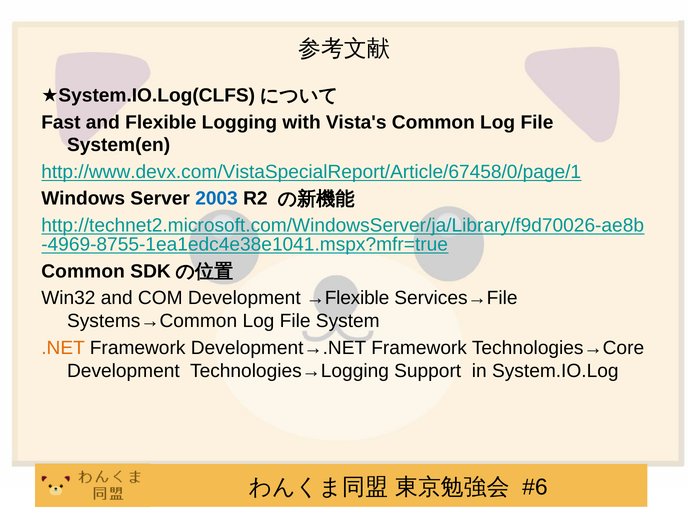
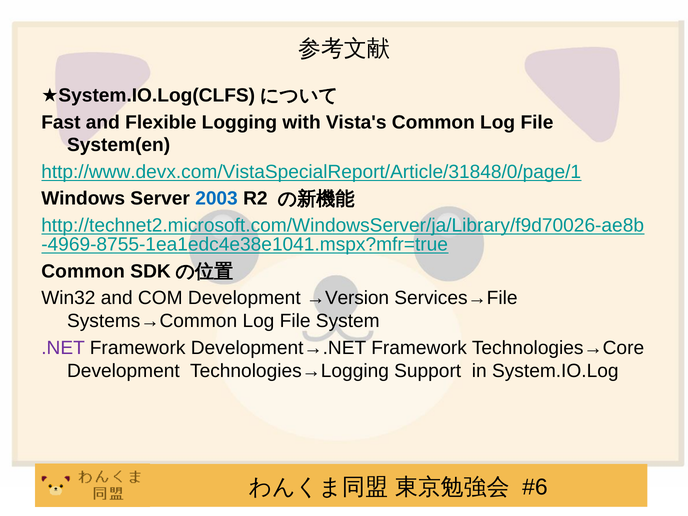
http://www.devx.com/VistaSpecialReport/Article/67458/0/page/1: http://www.devx.com/VistaSpecialReport/Article/67458/0/page/1 -> http://www.devx.com/VistaSpecialReport/Article/31848/0/page/1
→Flexible: →Flexible -> →Version
.NET colour: orange -> purple
